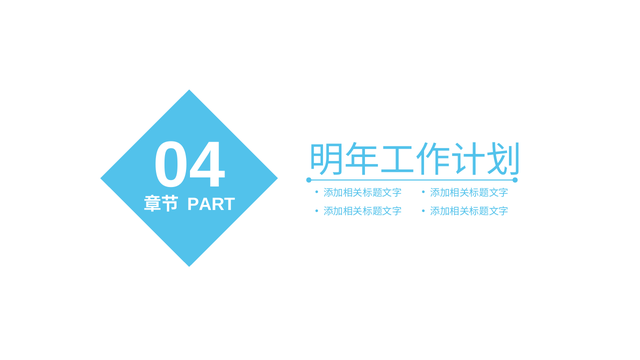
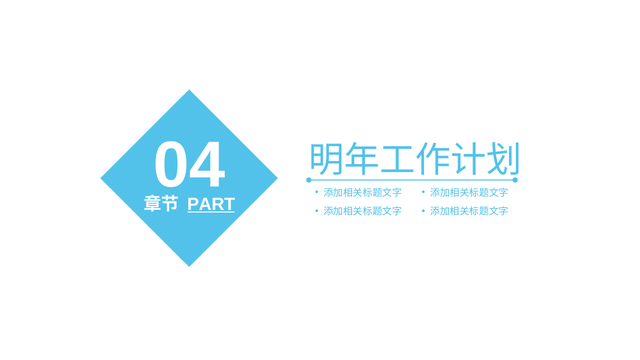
PART underline: none -> present
